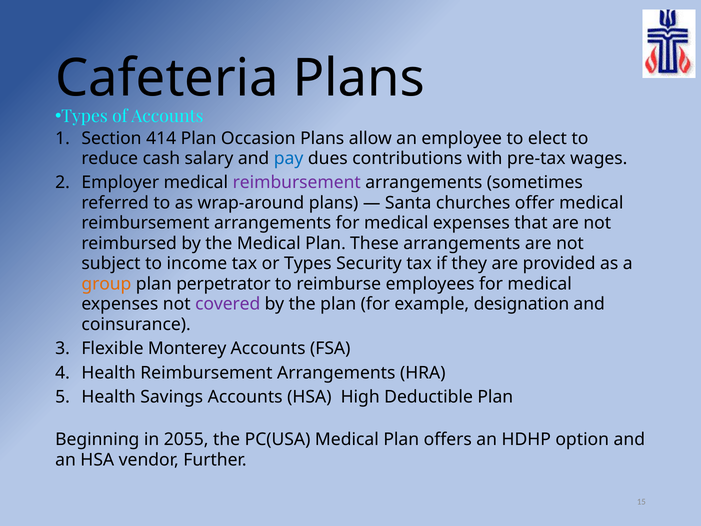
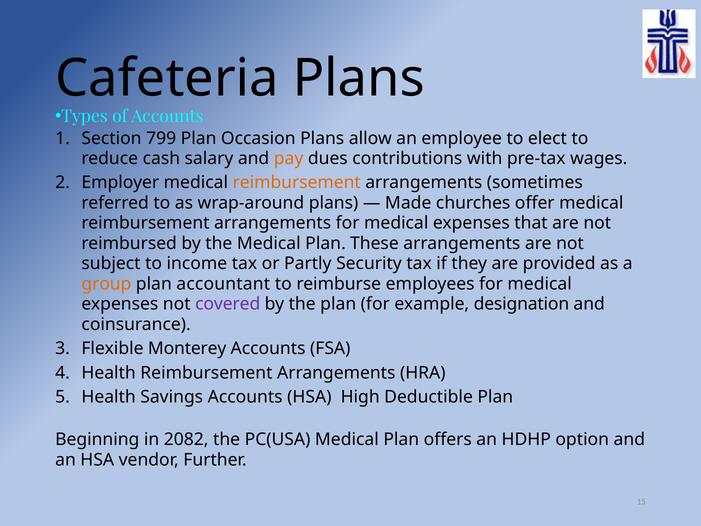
414: 414 -> 799
pay colour: blue -> orange
reimbursement at (297, 183) colour: purple -> orange
Santa: Santa -> Made
or Types: Types -> Partly
perpetrator: perpetrator -> accountant
2055: 2055 -> 2082
